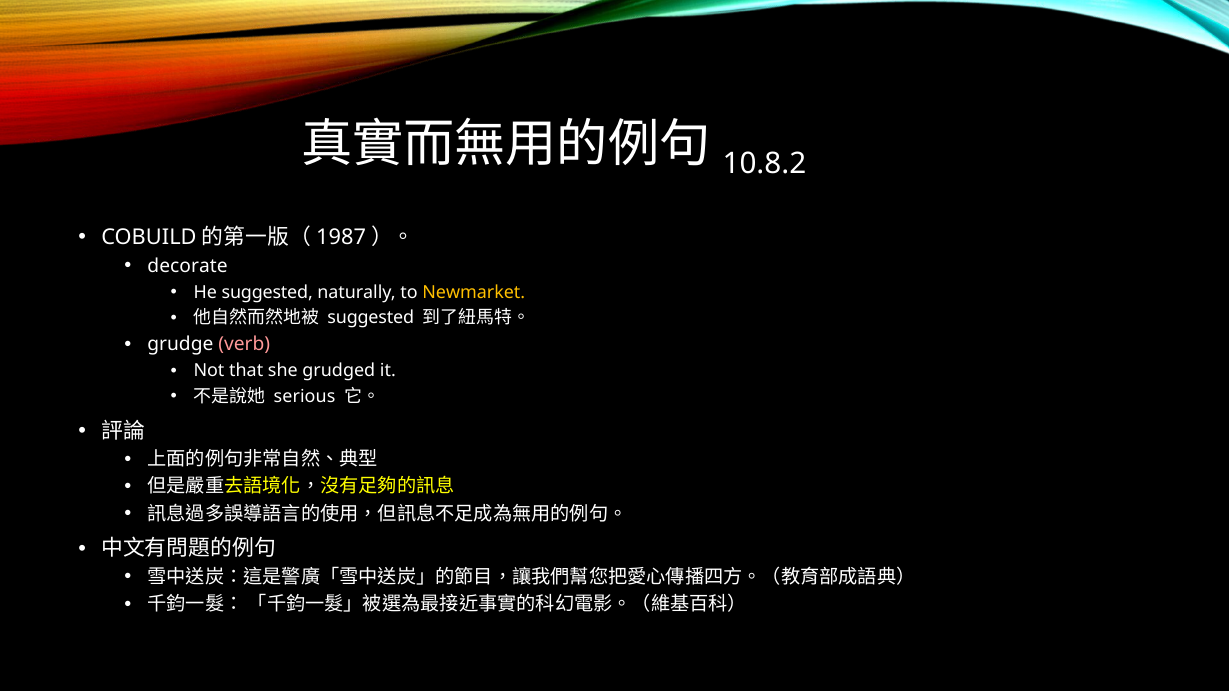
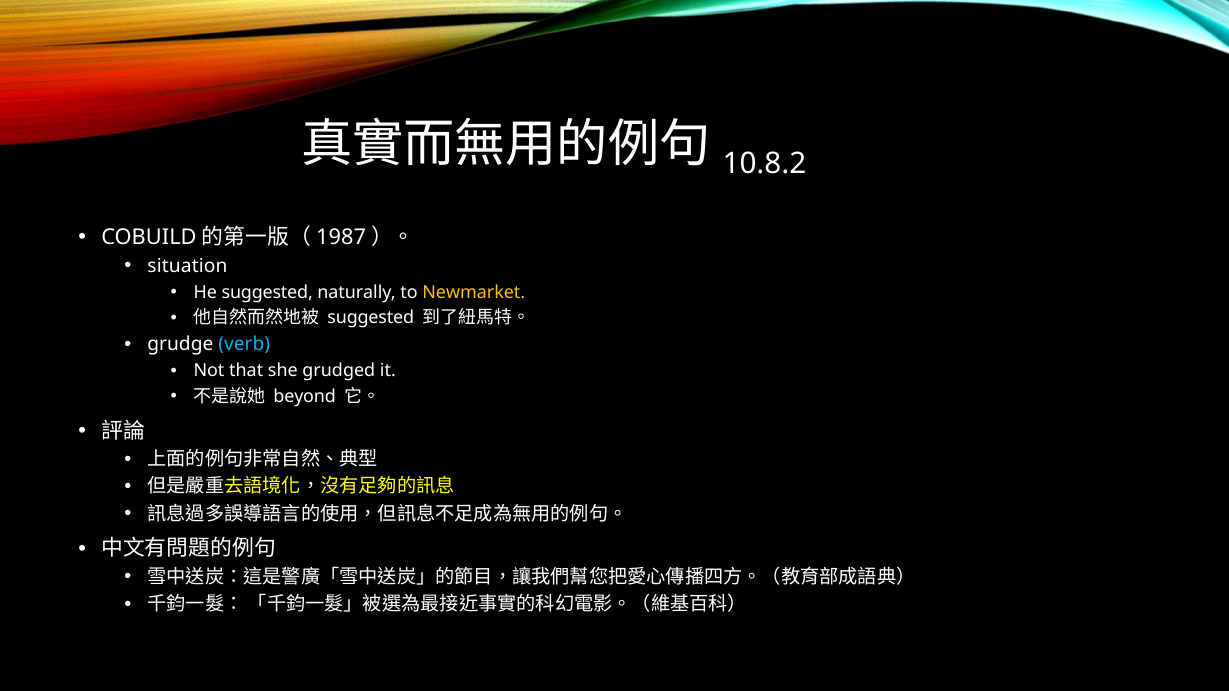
decorate: decorate -> situation
verb colour: pink -> light blue
serious: serious -> beyond
